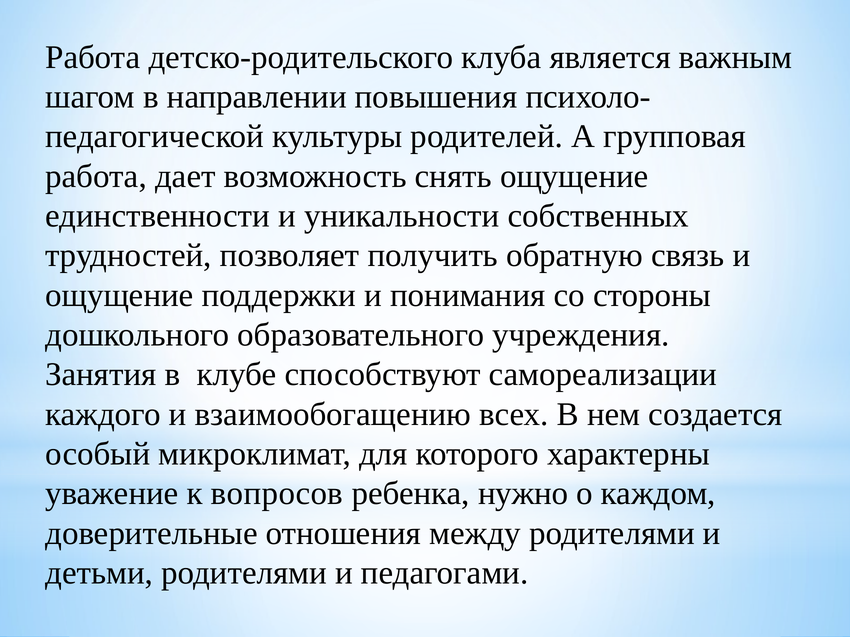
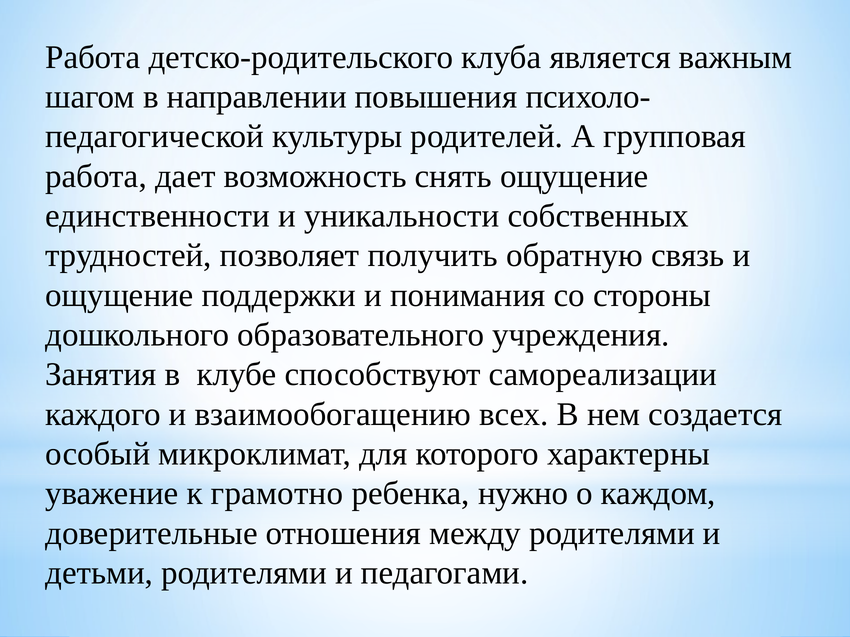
вопросов: вопросов -> грамотно
